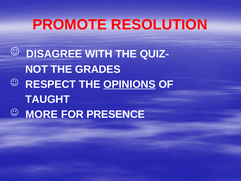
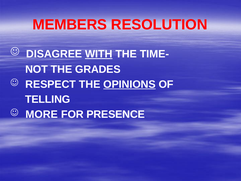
PROMOTE: PROMOTE -> MEMBERS
WITH underline: none -> present
QUIZ-: QUIZ- -> TIME-
TAUGHT: TAUGHT -> TELLING
